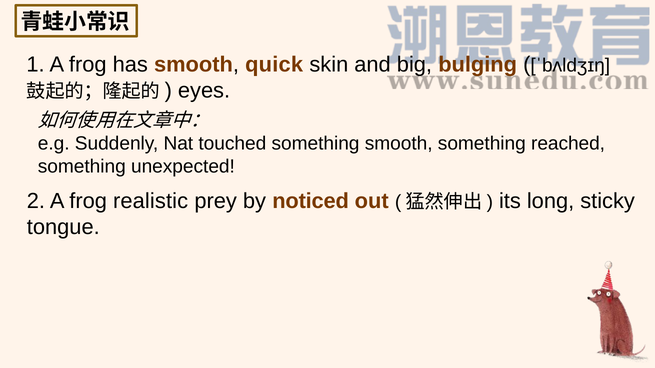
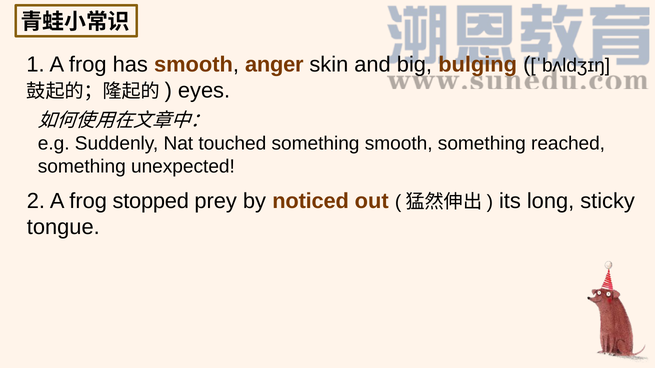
quick: quick -> anger
realistic: realistic -> stopped
